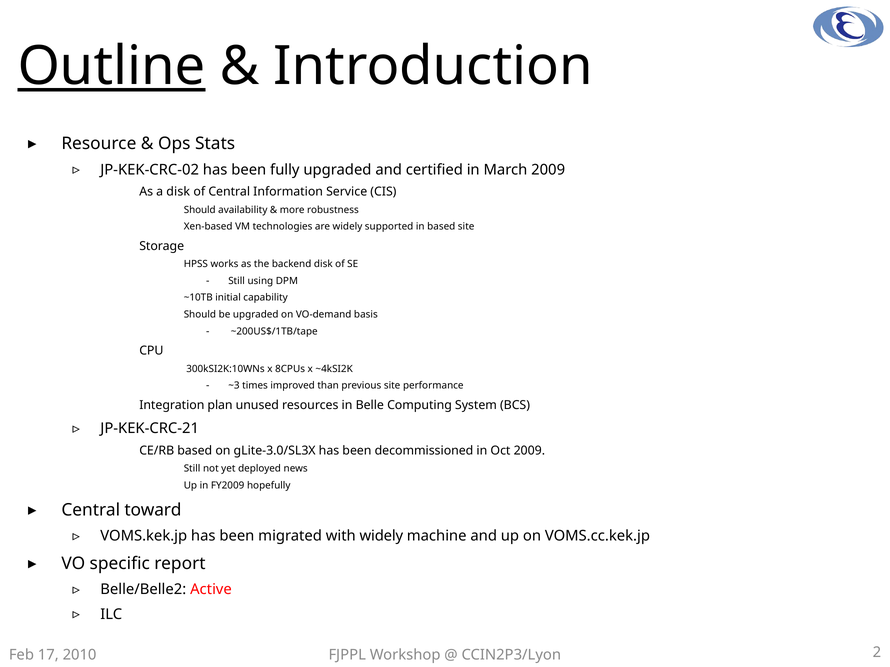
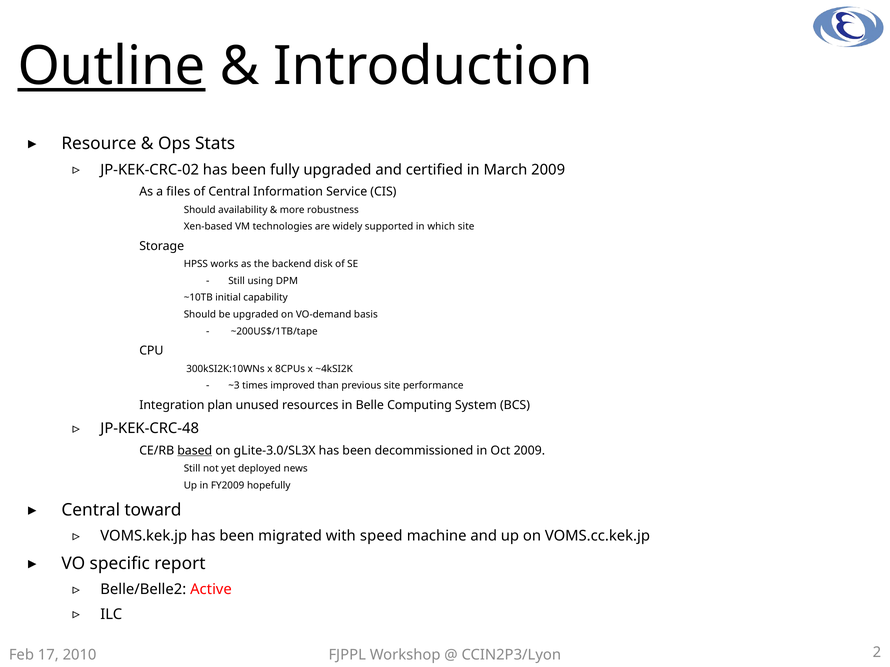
a disk: disk -> files
in based: based -> which
JP-KEK-CRC-21: JP-KEK-CRC-21 -> JP-KEK-CRC-48
based at (195, 451) underline: none -> present
with widely: widely -> speed
